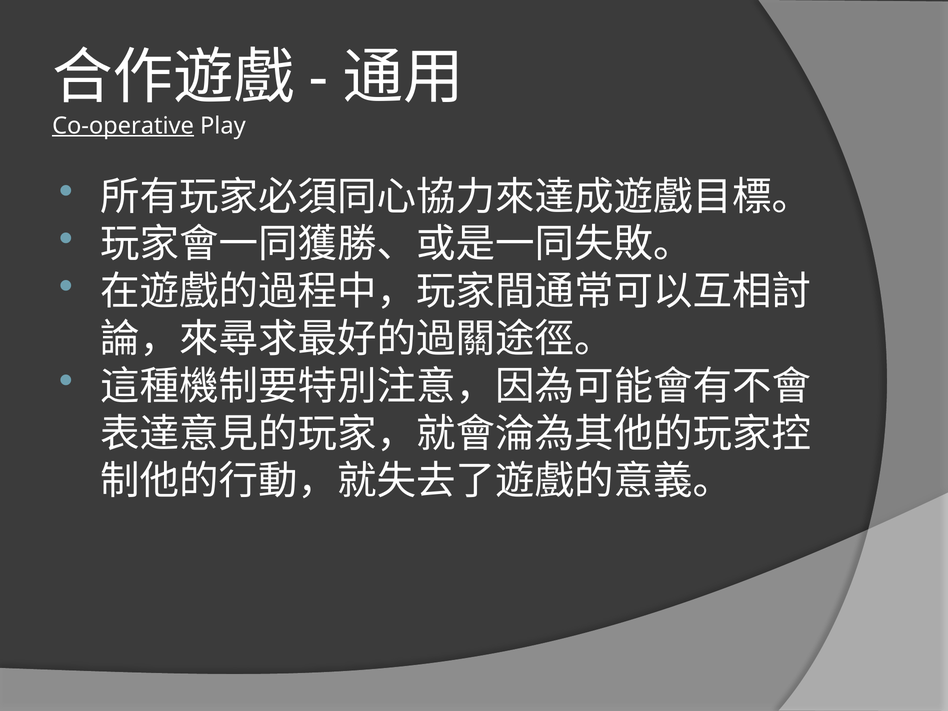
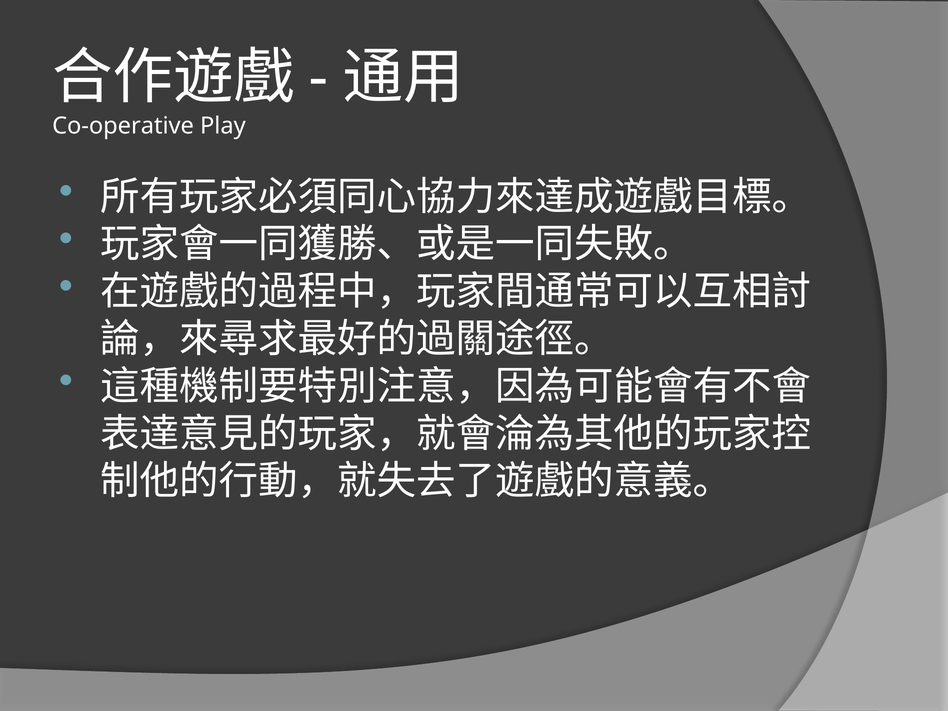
Co-operative underline: present -> none
